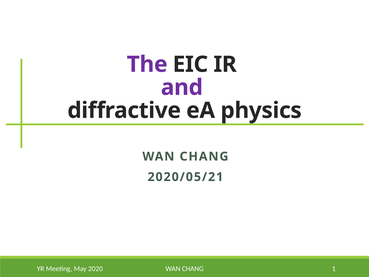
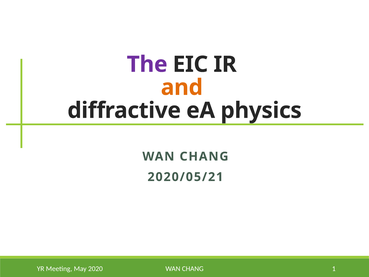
and colour: purple -> orange
